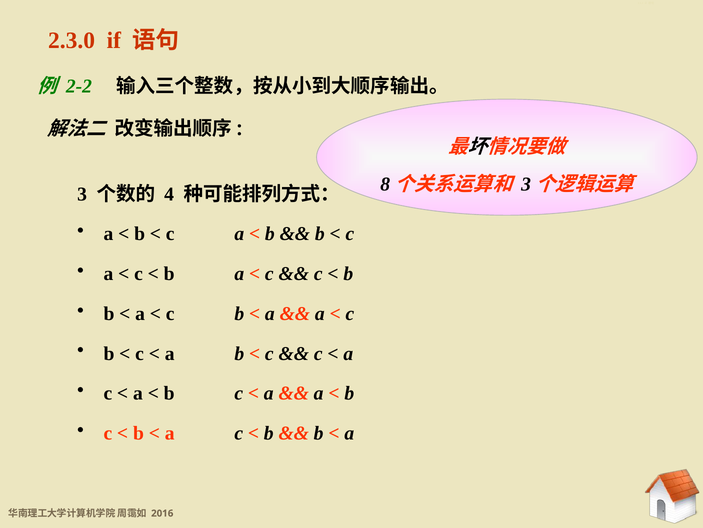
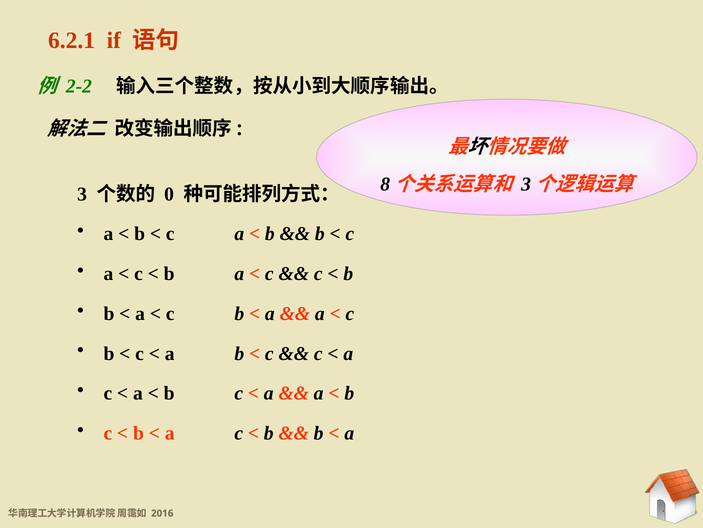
2.3.0: 2.3.0 -> 6.2.1
4: 4 -> 0
